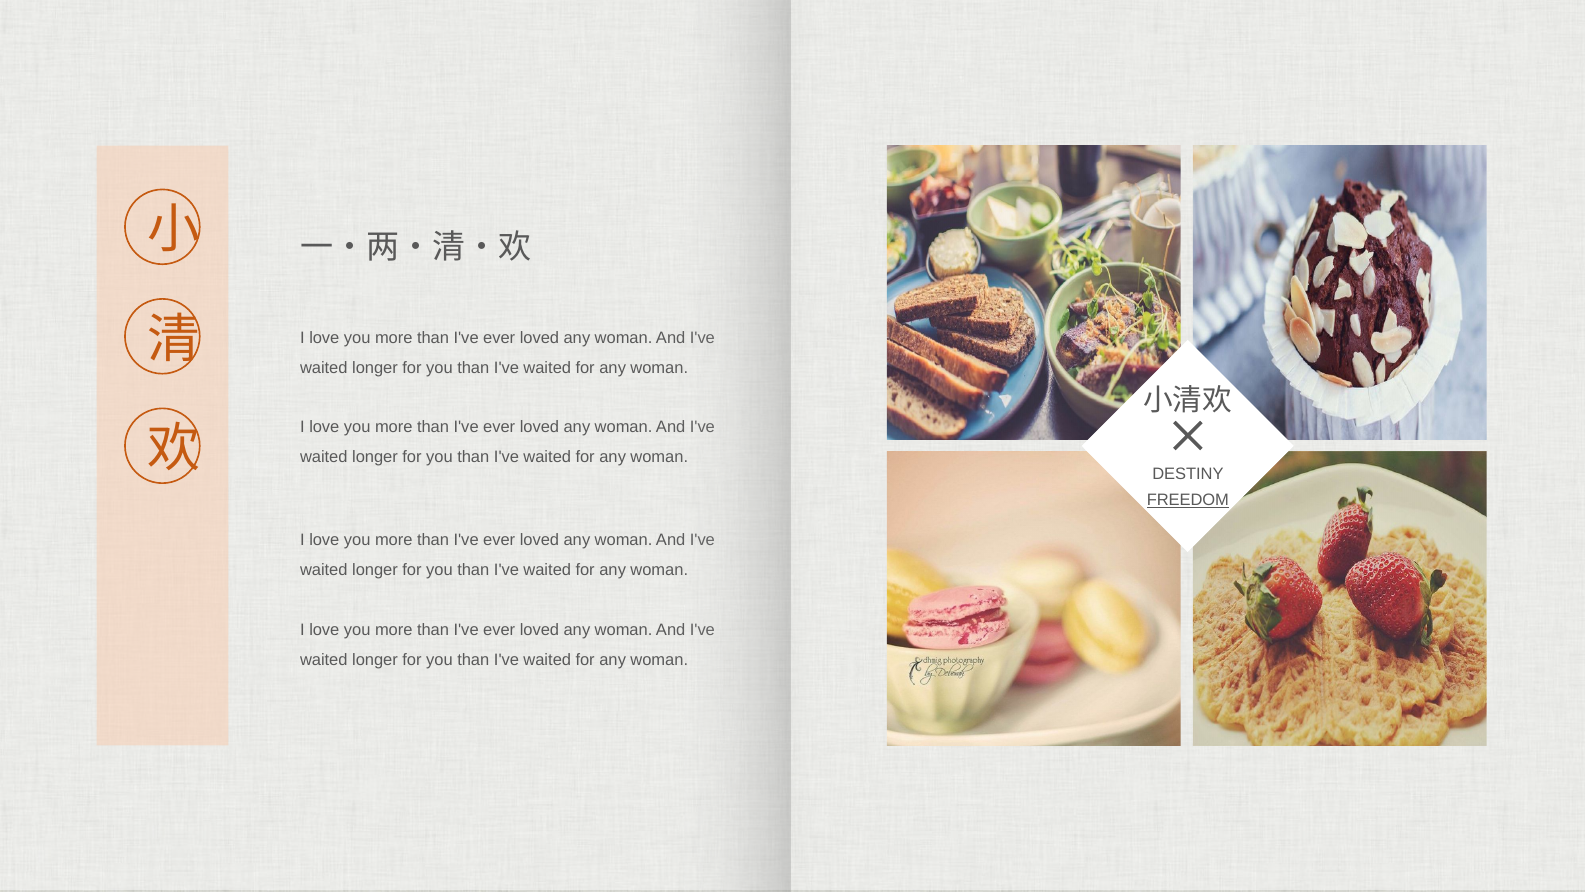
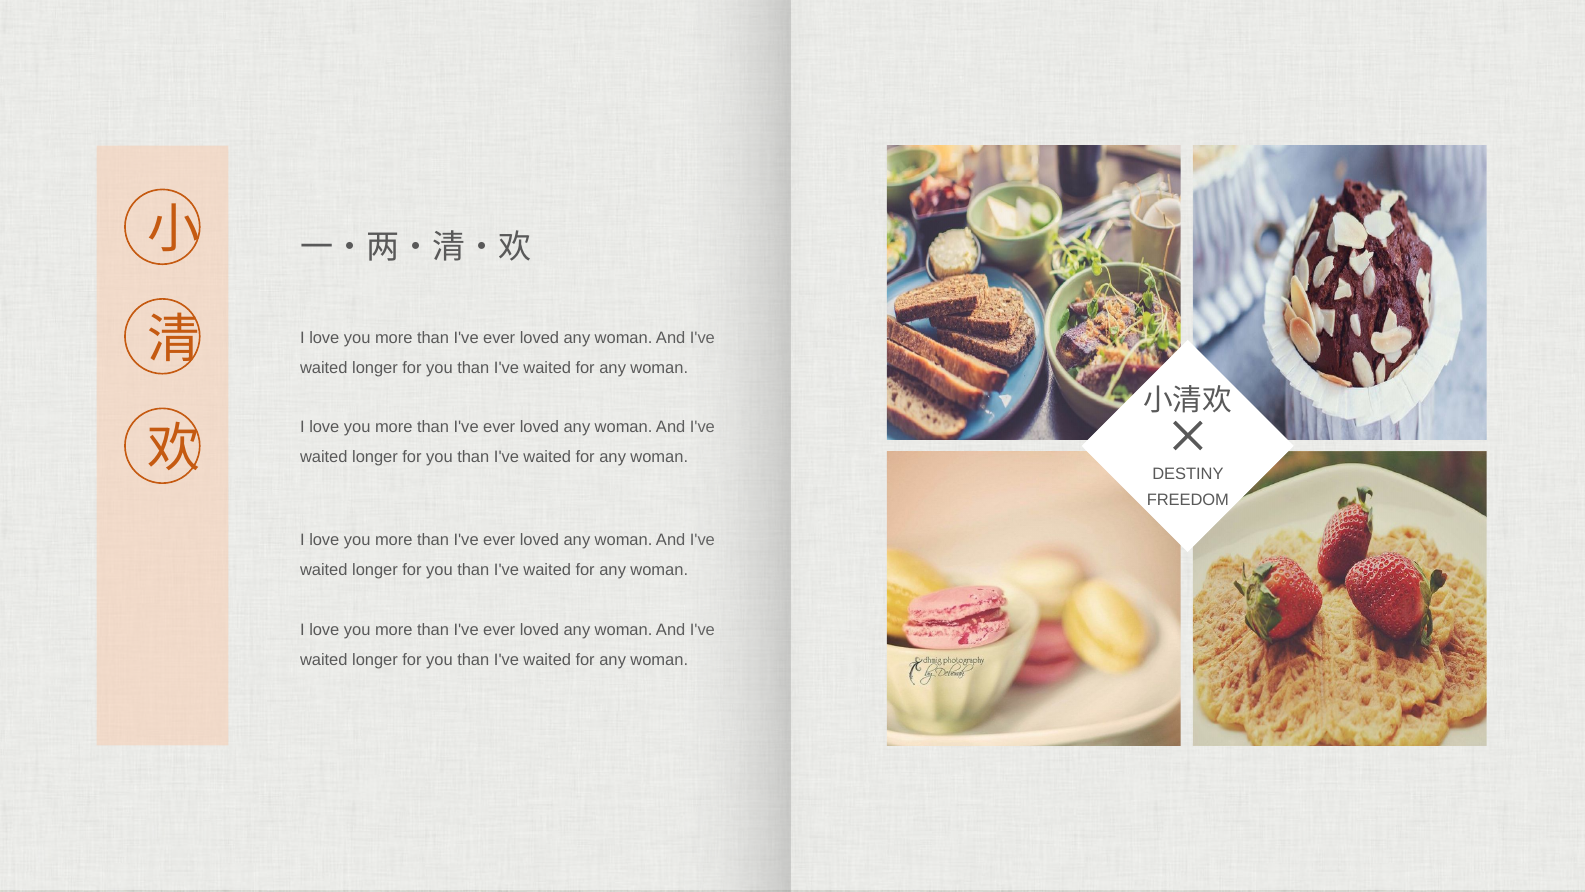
FREEDOM underline: present -> none
